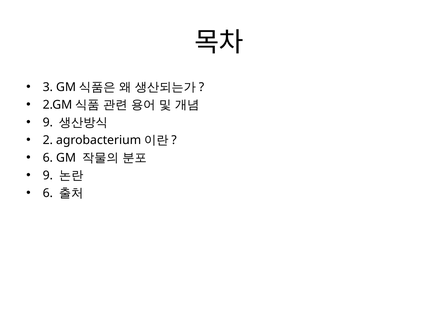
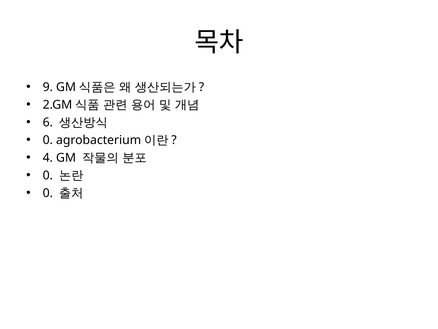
3: 3 -> 9
9 at (48, 122): 9 -> 6
2 at (48, 140): 2 -> 0
6 at (48, 158): 6 -> 4
9 at (48, 175): 9 -> 0
6 at (48, 193): 6 -> 0
